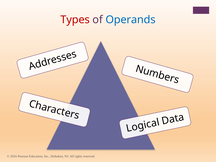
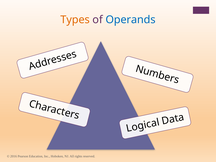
Types colour: red -> orange
